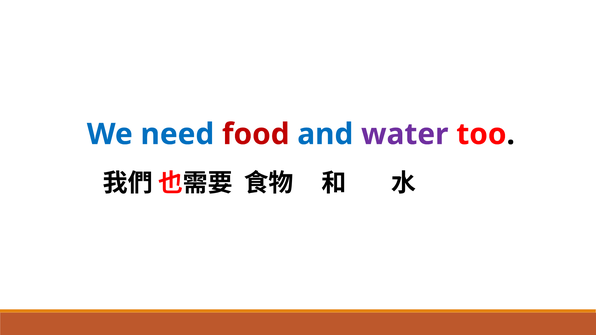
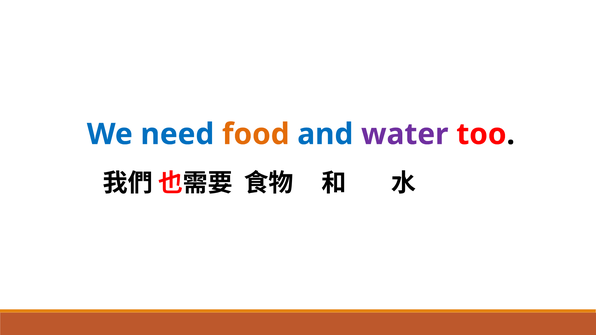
food colour: red -> orange
